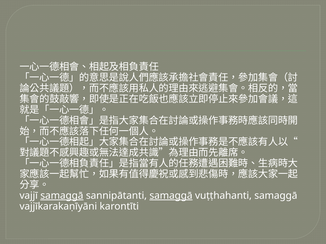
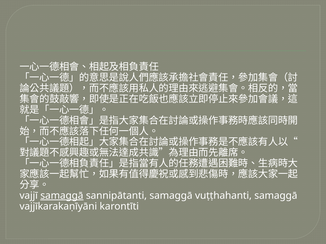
samaggā at (171, 196) underline: present -> none
